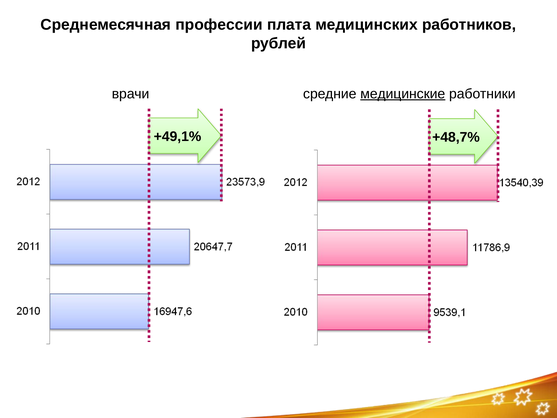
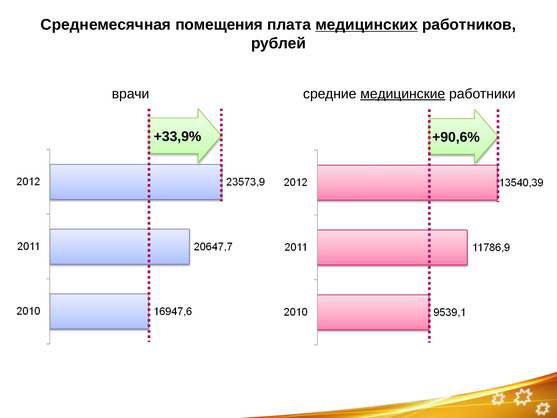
профессии: профессии -> помещения
медицинских underline: none -> present
+49,1%: +49,1% -> +33,9%
+48,7%: +48,7% -> +90,6%
